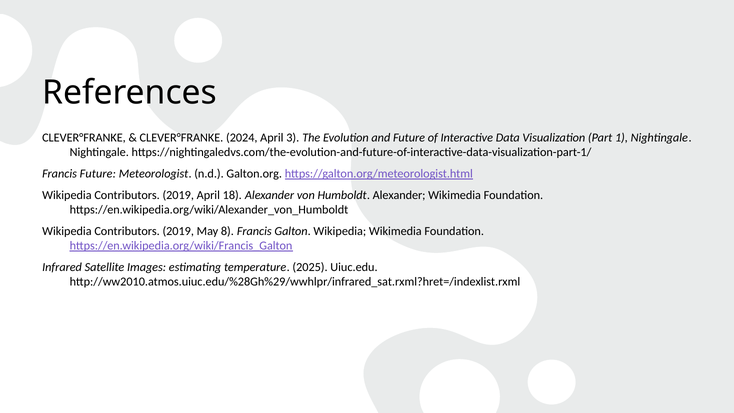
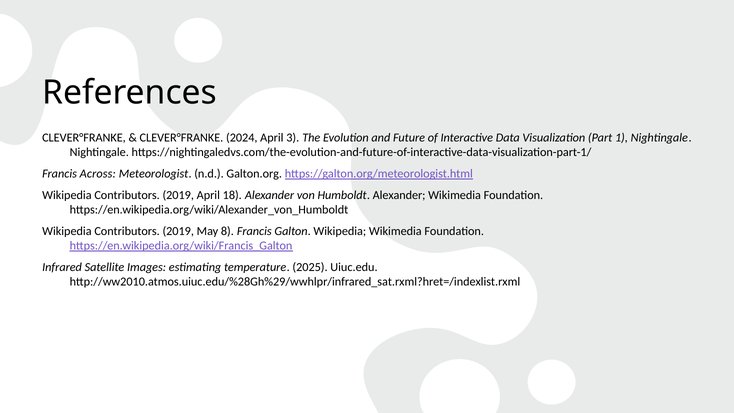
Francis Future: Future -> Across
